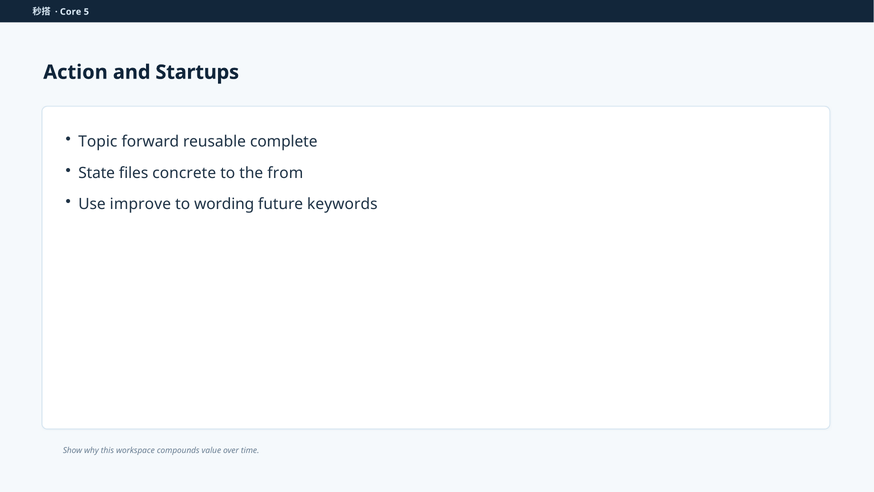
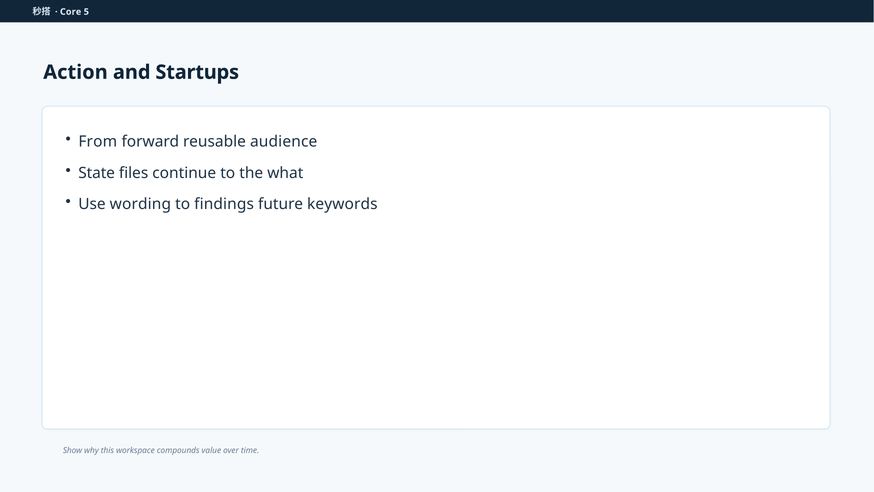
Topic: Topic -> From
complete: complete -> audience
concrete: concrete -> continue
from: from -> what
improve: improve -> wording
wording: wording -> findings
